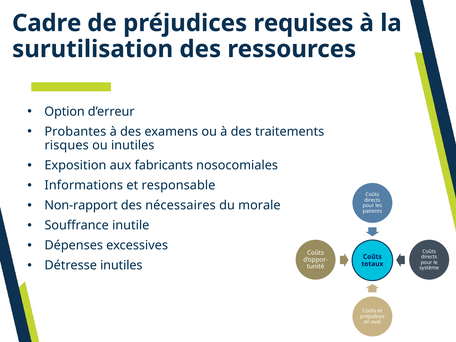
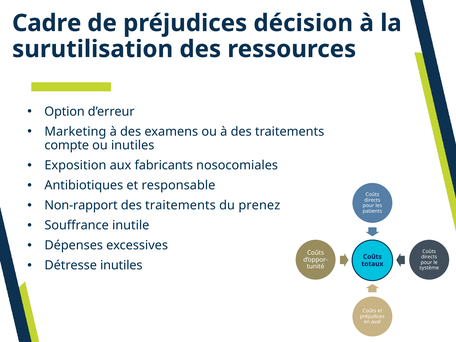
requises: requises -> décision
Probantes: Probantes -> Marketing
risques: risques -> compte
Informations: Informations -> Antibiotiques
nécessaires at (180, 205): nécessaires -> traitements
morale: morale -> prenez
